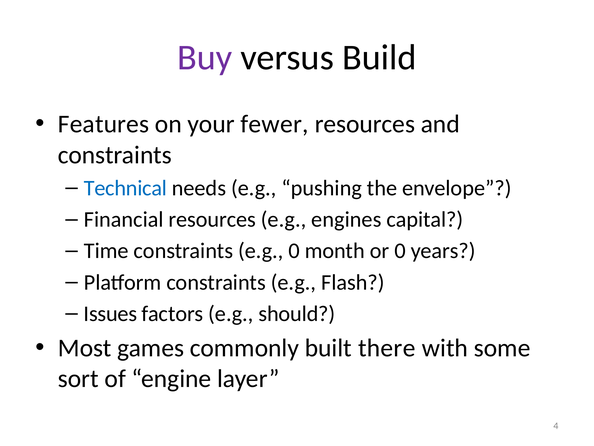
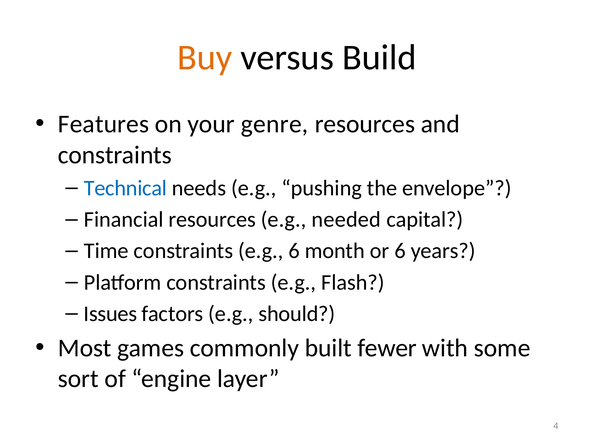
Buy colour: purple -> orange
fewer: fewer -> genre
engines: engines -> needed
e.g 0: 0 -> 6
or 0: 0 -> 6
there: there -> fewer
